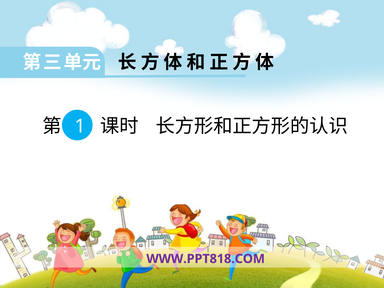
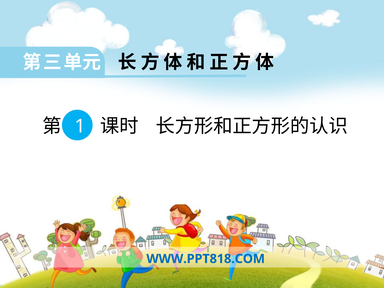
WWW.PPT818.COM colour: purple -> blue
